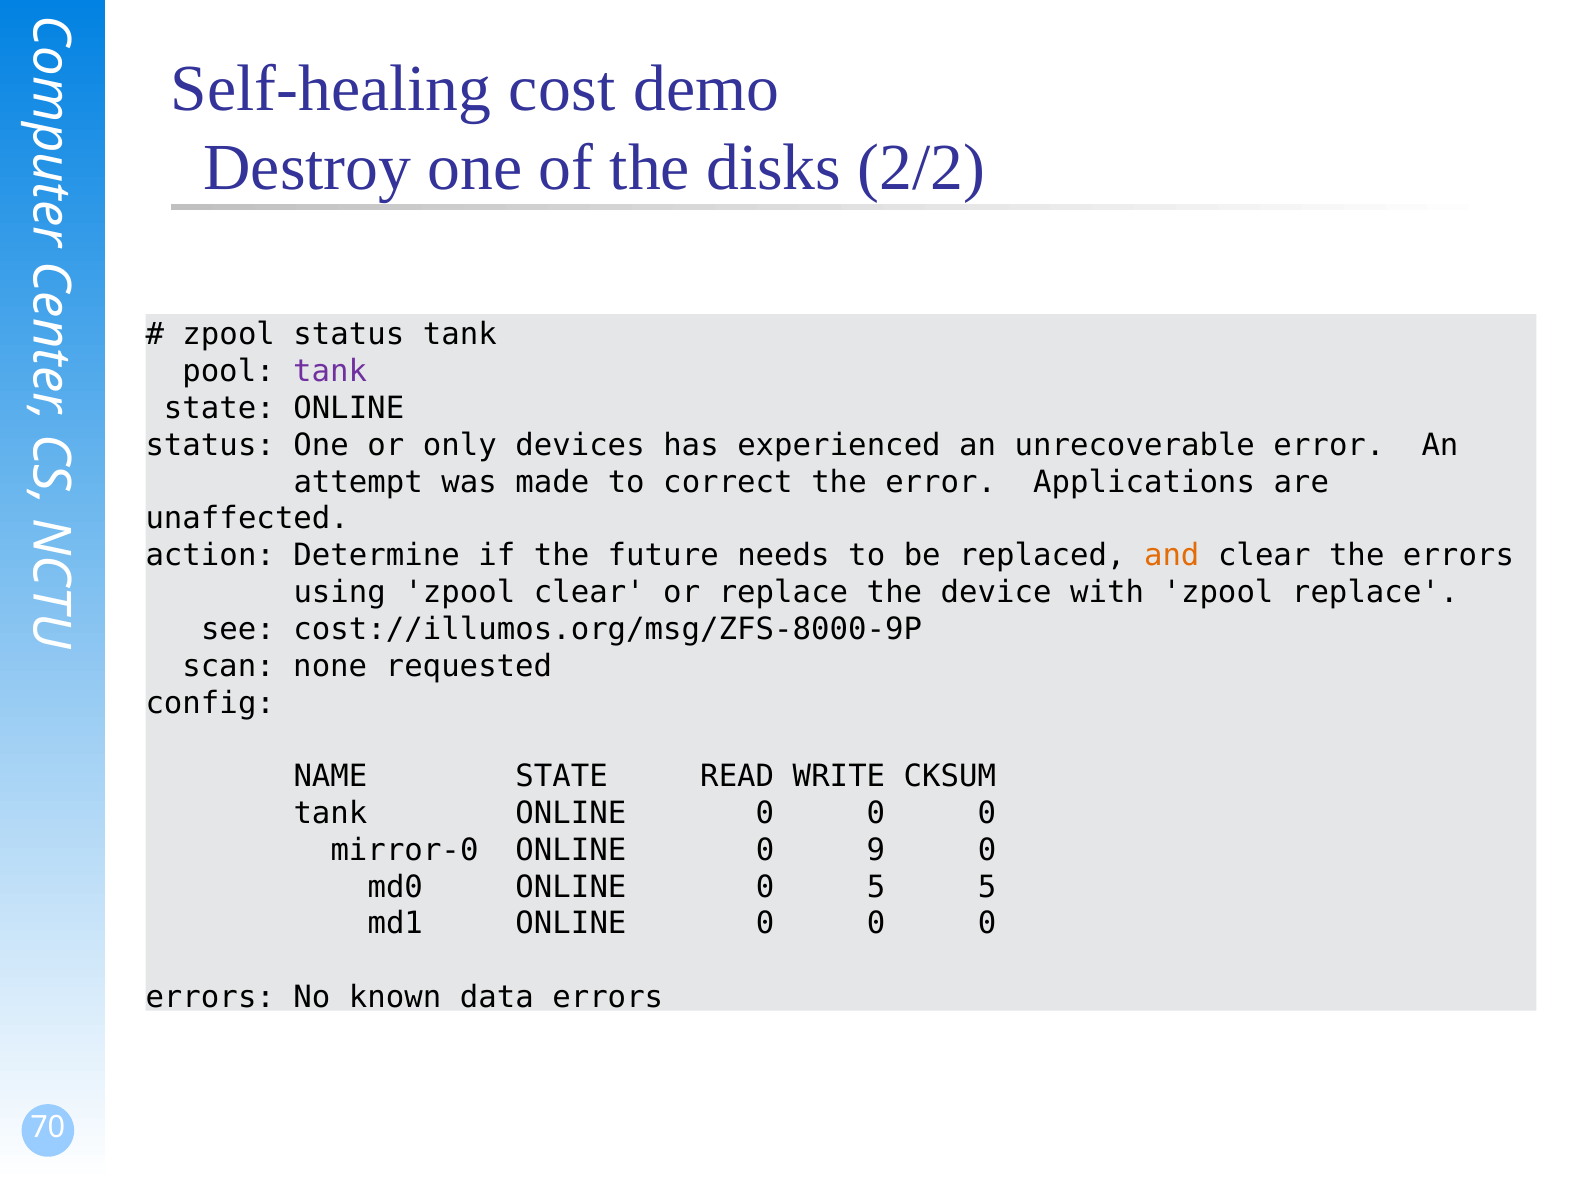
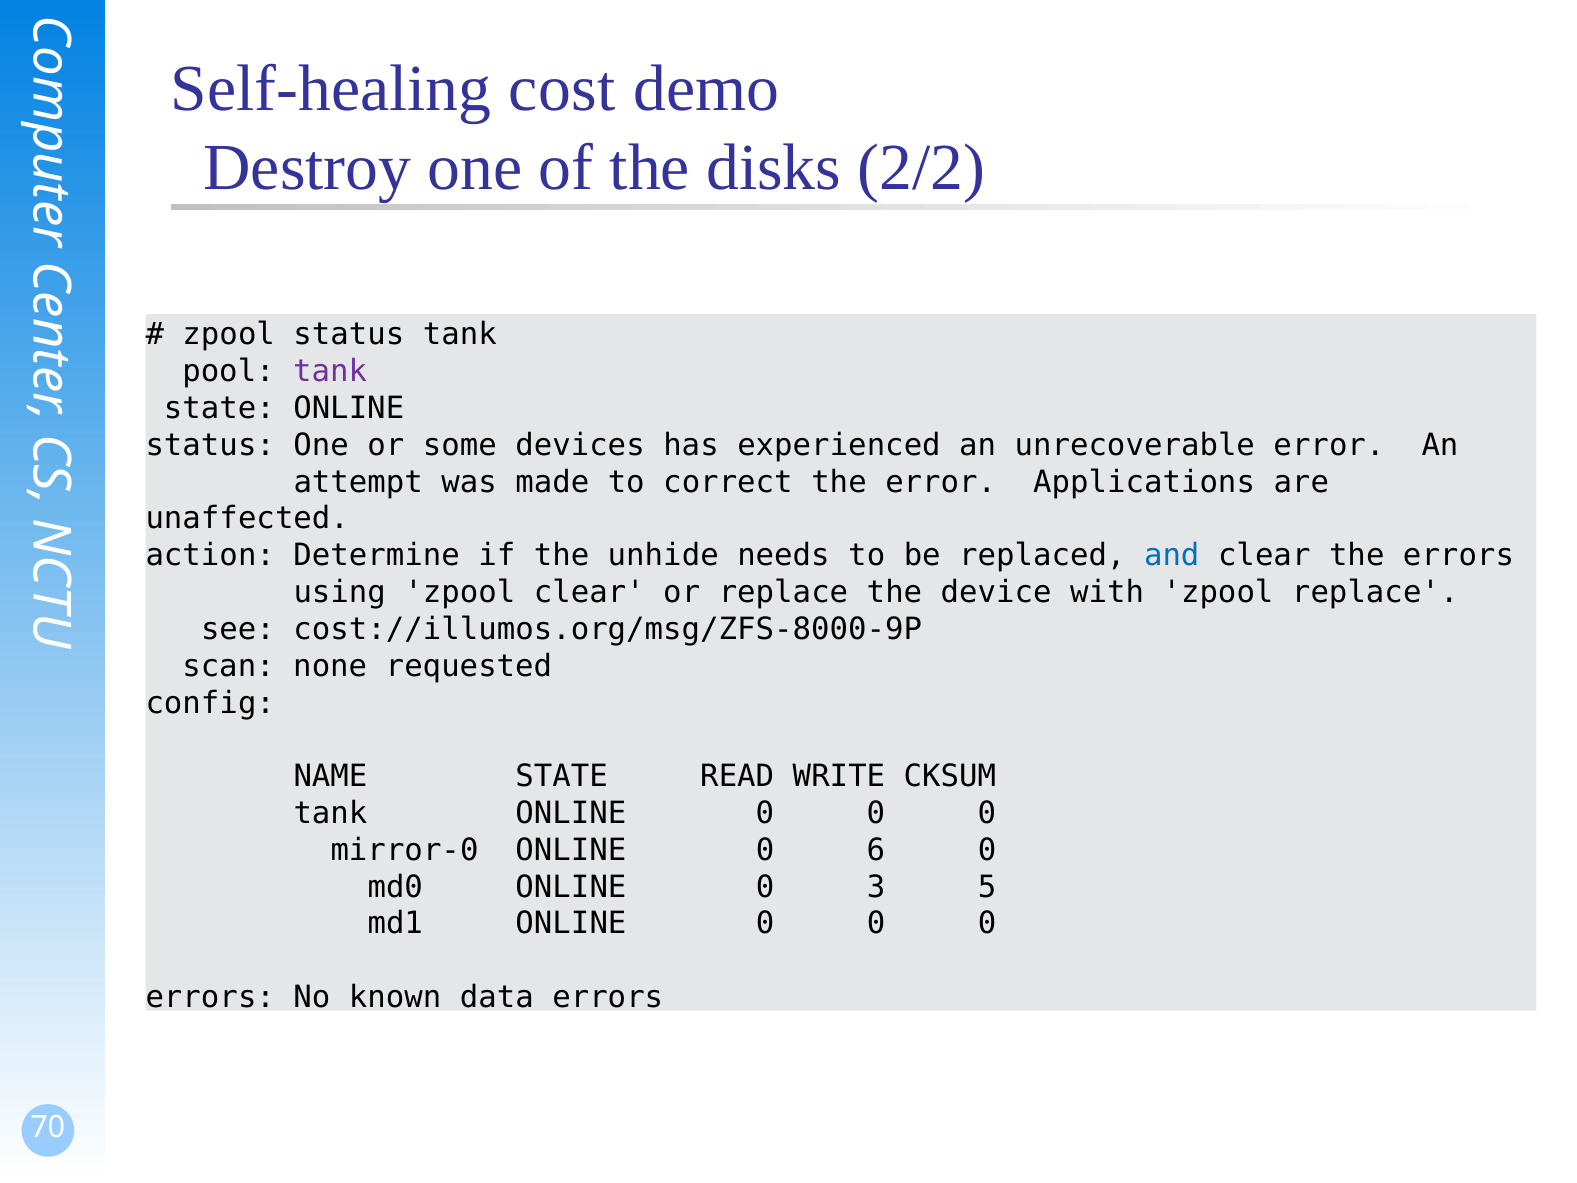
only: only -> some
future: future -> unhide
and colour: orange -> blue
9: 9 -> 6
0 5: 5 -> 3
